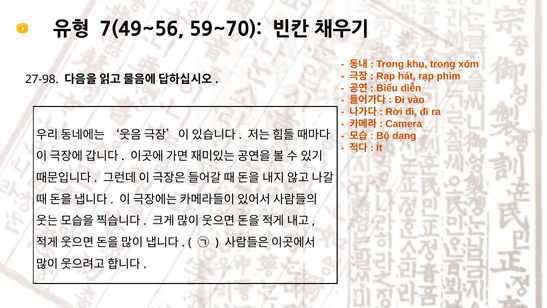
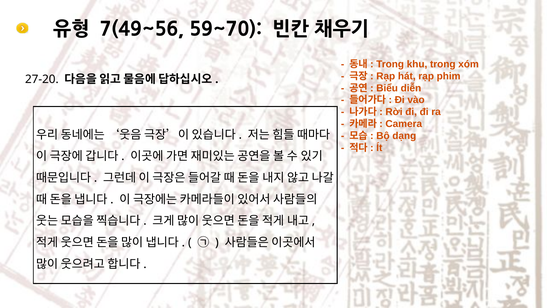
27-98: 27-98 -> 27-20
